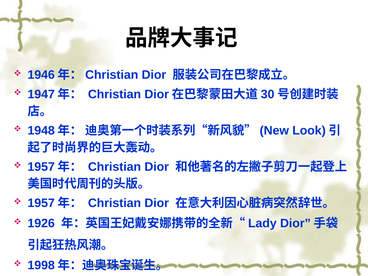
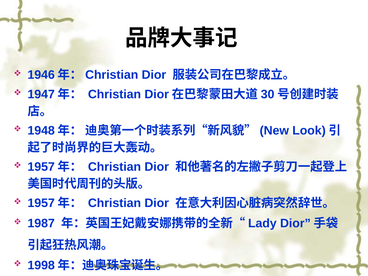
1926: 1926 -> 1987
